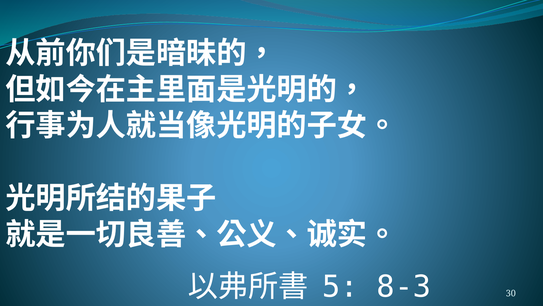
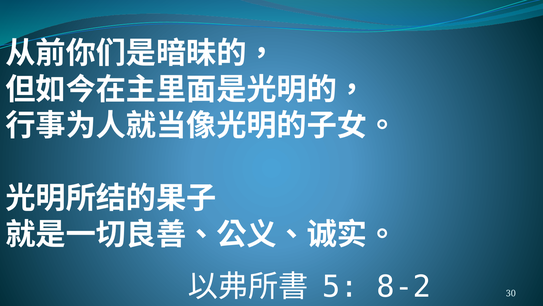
8-3: 8-3 -> 8-2
